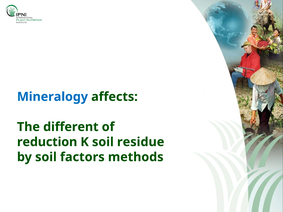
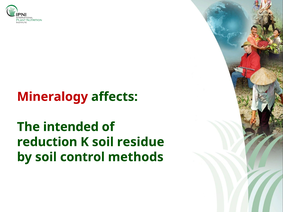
Mineralogy colour: blue -> red
different: different -> intended
factors: factors -> control
